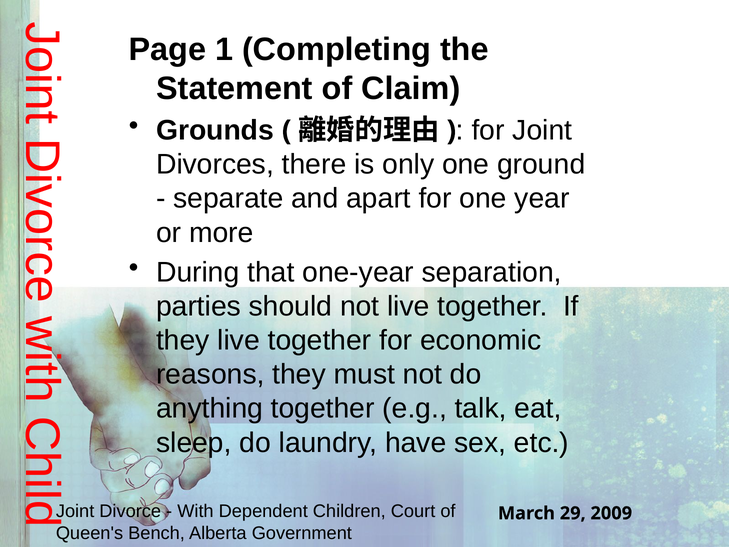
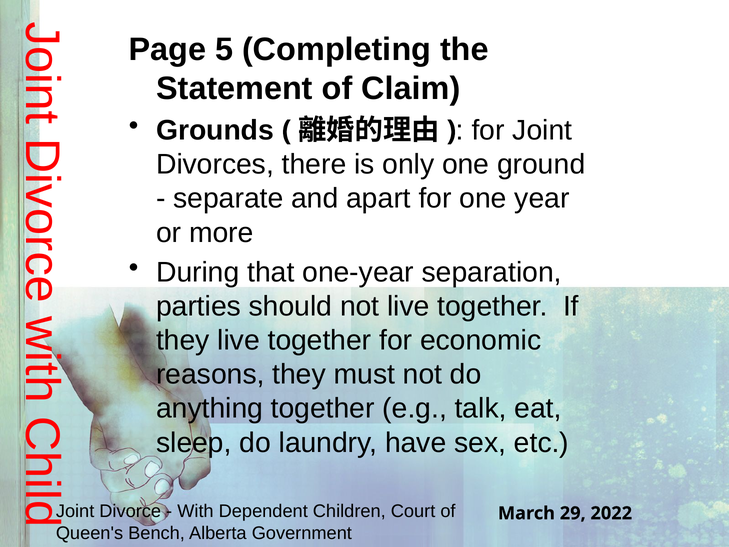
1: 1 -> 5
2009: 2009 -> 2022
